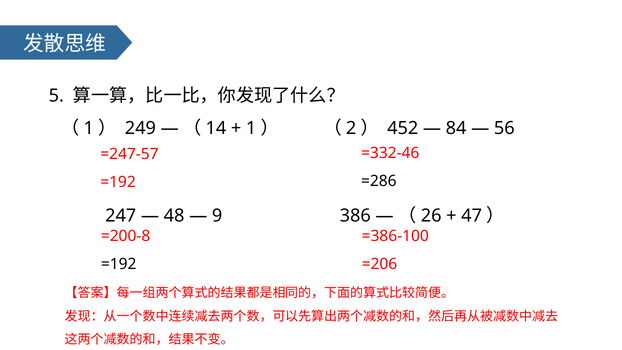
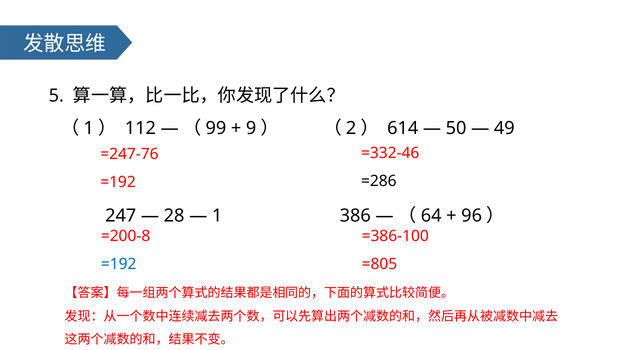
249: 249 -> 112
14: 14 -> 99
1 at (251, 128): 1 -> 9
452: 452 -> 614
84: 84 -> 50
56: 56 -> 49
=247-57: =247-57 -> =247-76
48: 48 -> 28
9 at (217, 216): 9 -> 1
26: 26 -> 64
47: 47 -> 96
=192 at (119, 264) colour: black -> blue
=206: =206 -> =805
